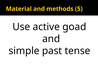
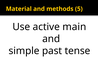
goad: goad -> main
